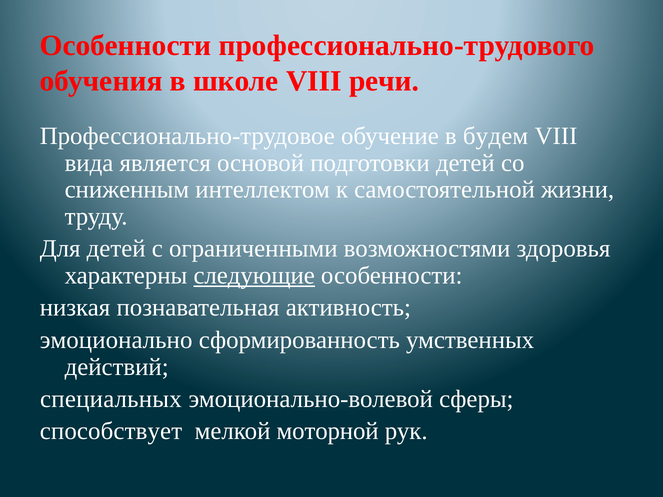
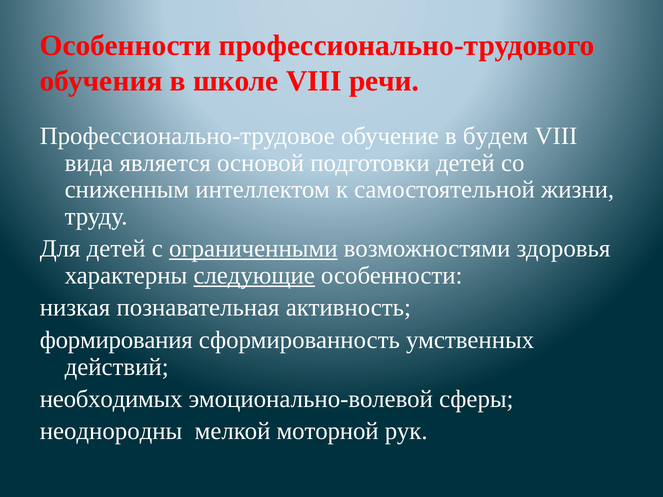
ограниченными underline: none -> present
эмоционально: эмоционально -> формирования
специальных: специальных -> необходимых
способствует: способствует -> неоднородны
